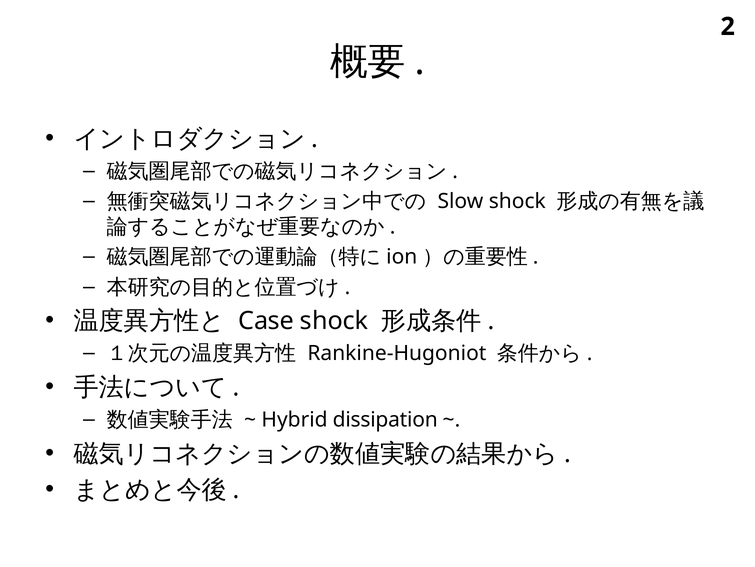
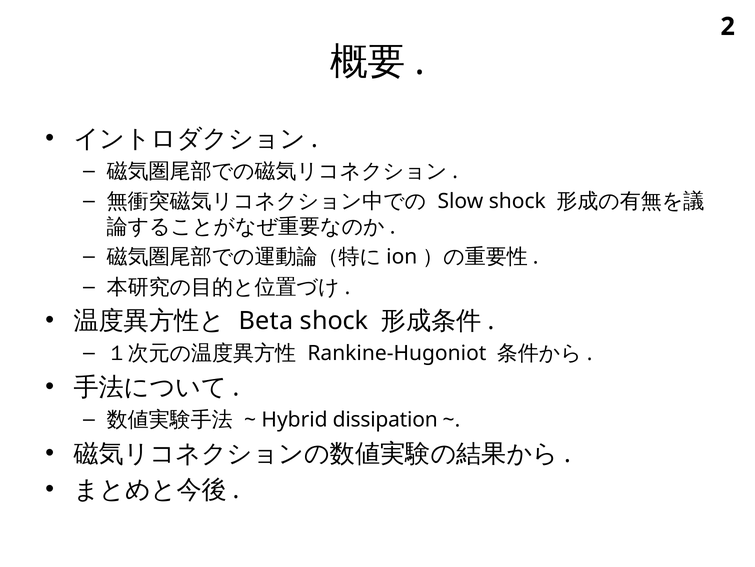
Case: Case -> Beta
